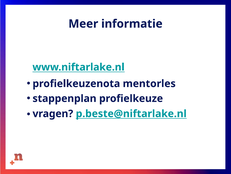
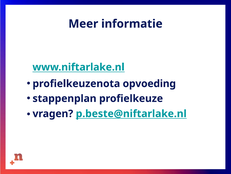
mentorles: mentorles -> opvoeding
